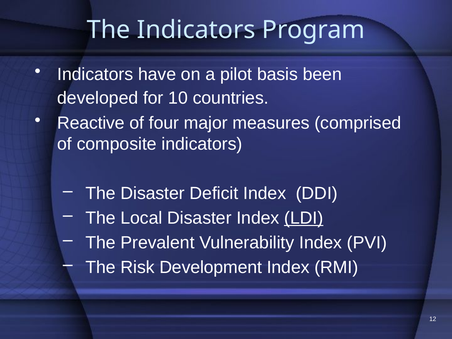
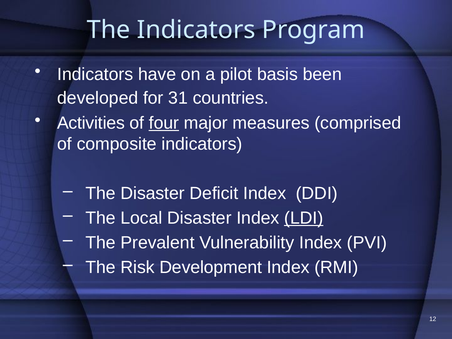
10: 10 -> 31
Reactive: Reactive -> Activities
four underline: none -> present
